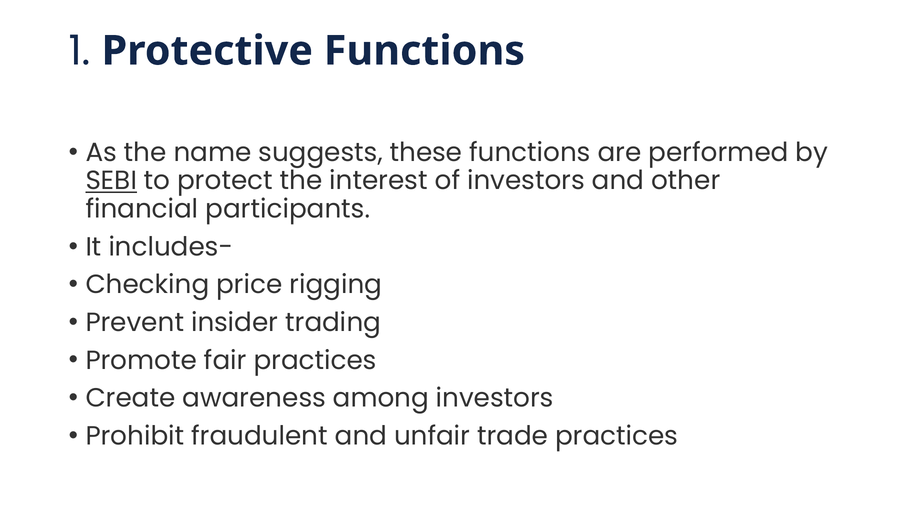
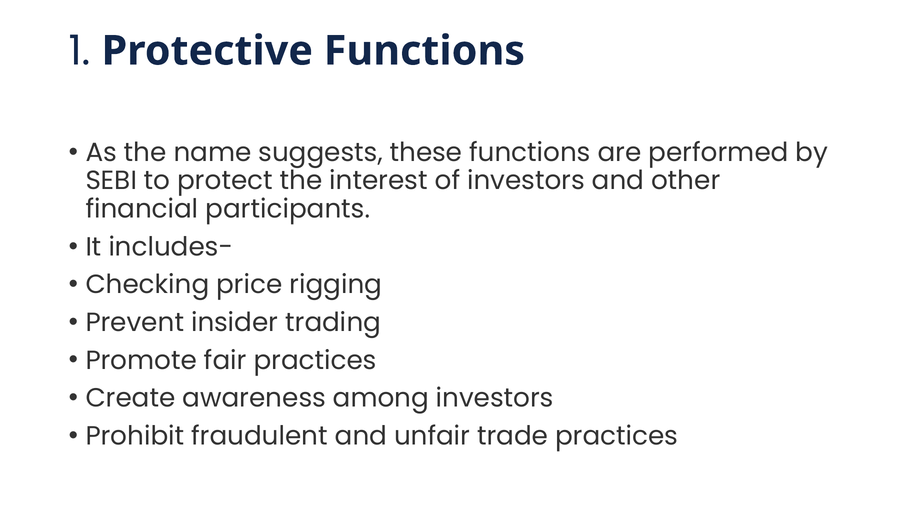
SEBI underline: present -> none
